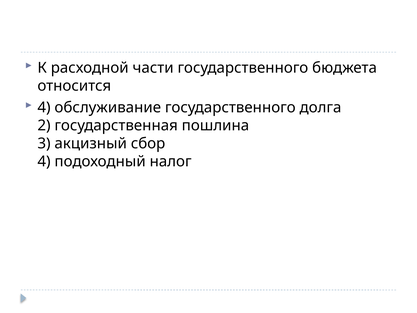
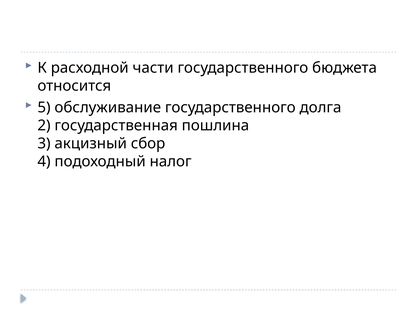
4 at (44, 107): 4 -> 5
